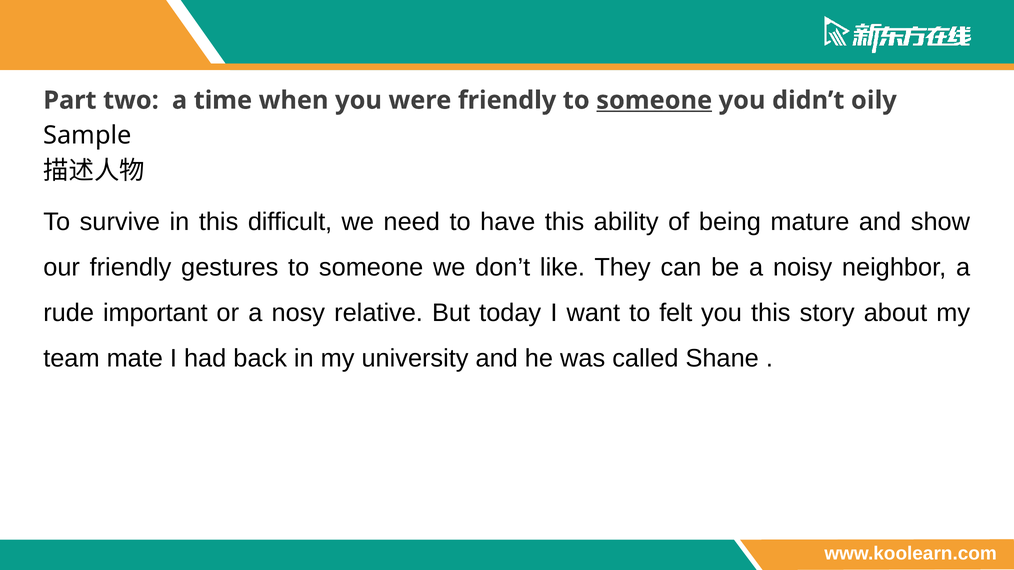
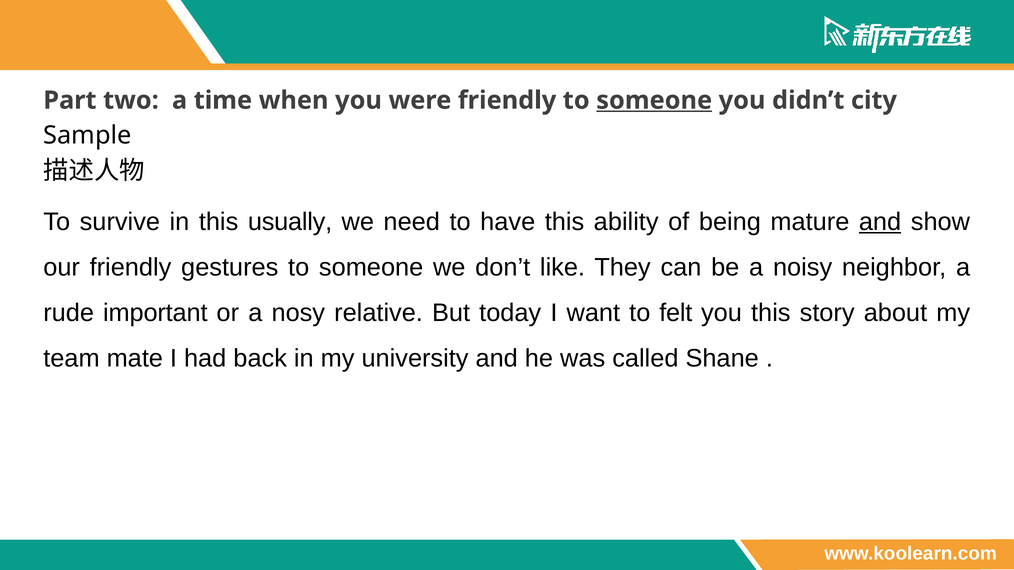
oily: oily -> city
difficult: difficult -> usually
and at (880, 222) underline: none -> present
